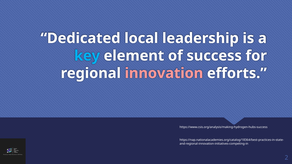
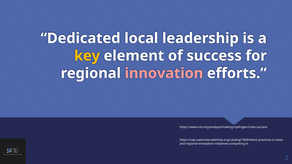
key colour: light blue -> yellow
